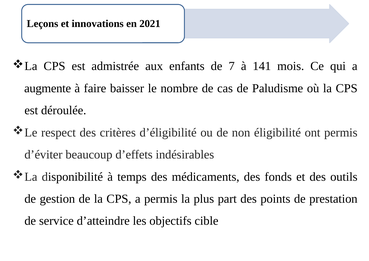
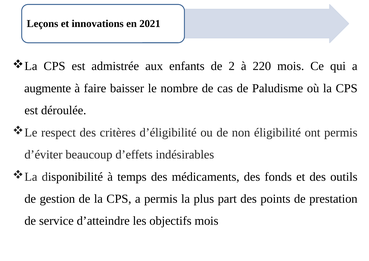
7: 7 -> 2
141: 141 -> 220
objectifs cible: cible -> mois
